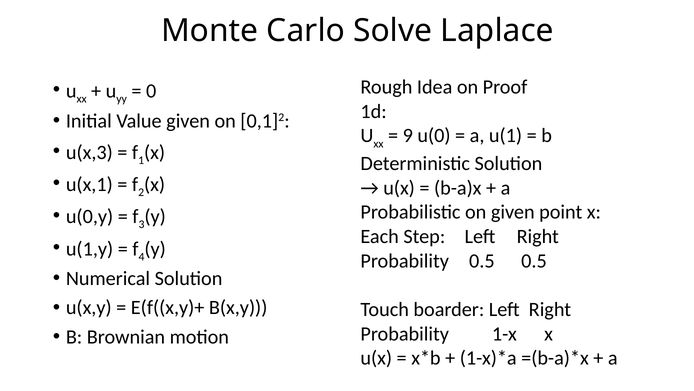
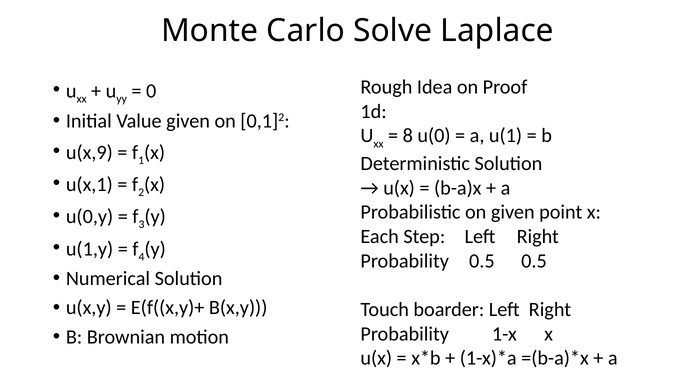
9: 9 -> 8
u(x,3: u(x,3 -> u(x,9
